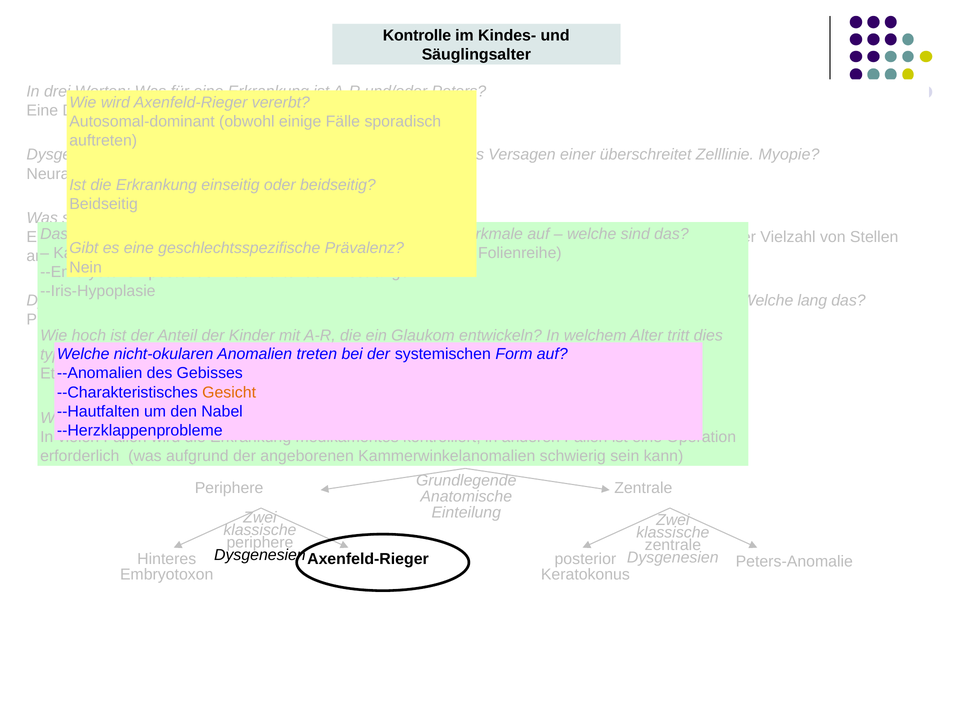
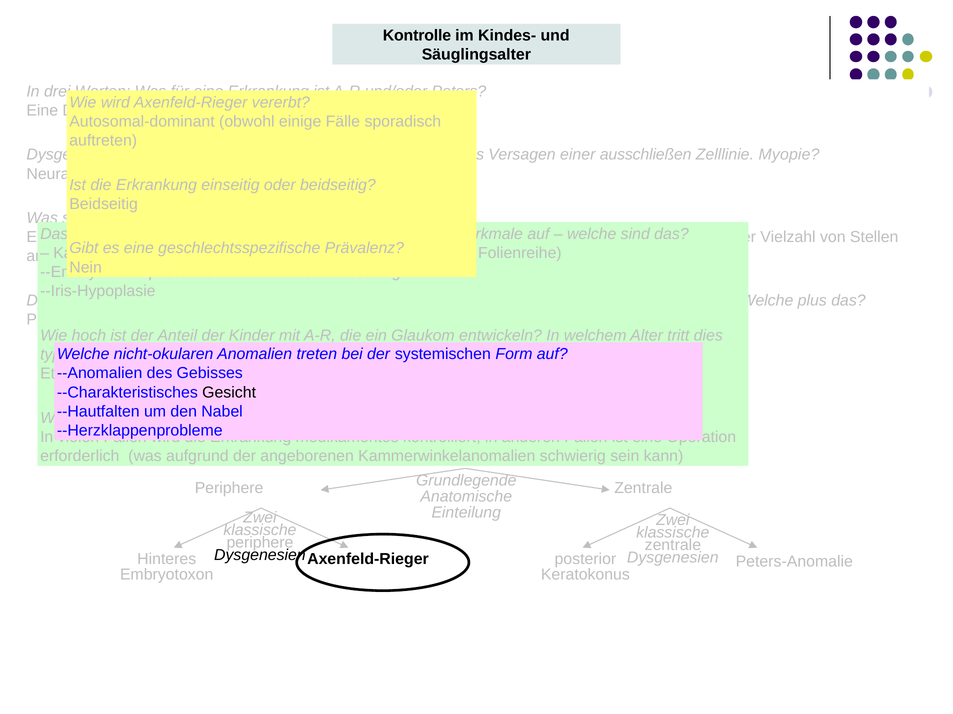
überschreitet: überschreitet -> ausschließen
lang: lang -> plus
Gesicht colour: orange -> black
